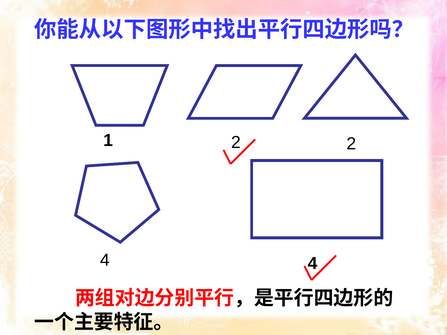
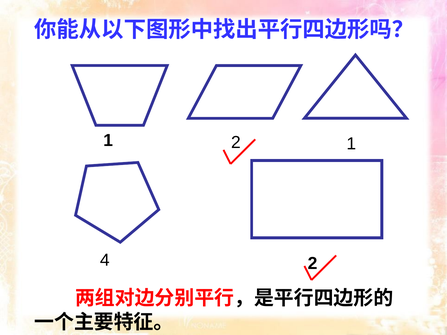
2 2: 2 -> 1
4 4: 4 -> 2
